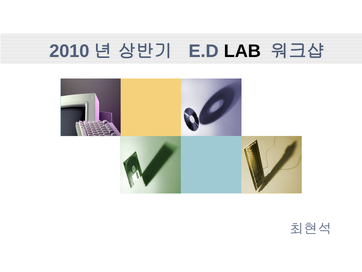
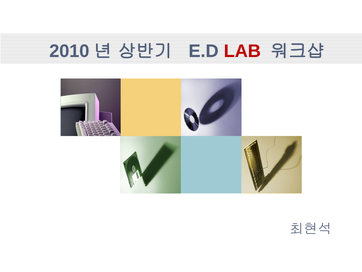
LAB colour: black -> red
